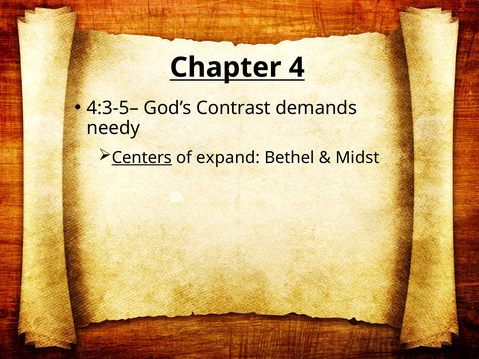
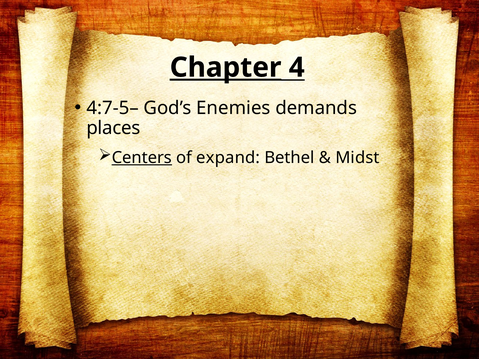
Chapter underline: none -> present
4:3-5–: 4:3-5– -> 4:7-5–
Contrast: Contrast -> Enemies
needy: needy -> places
